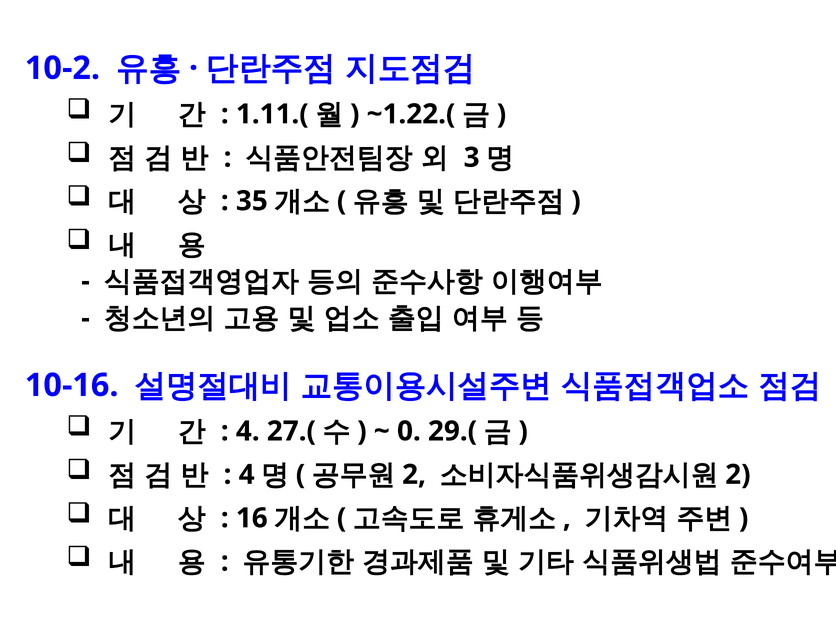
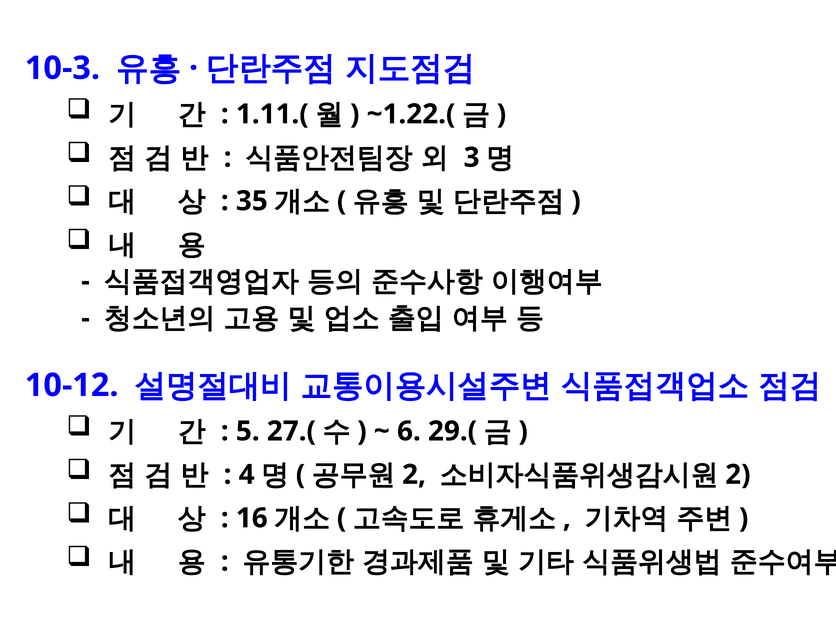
10-2: 10-2 -> 10-3
10-16: 10-16 -> 10-12
4 at (248, 431): 4 -> 5
0: 0 -> 6
